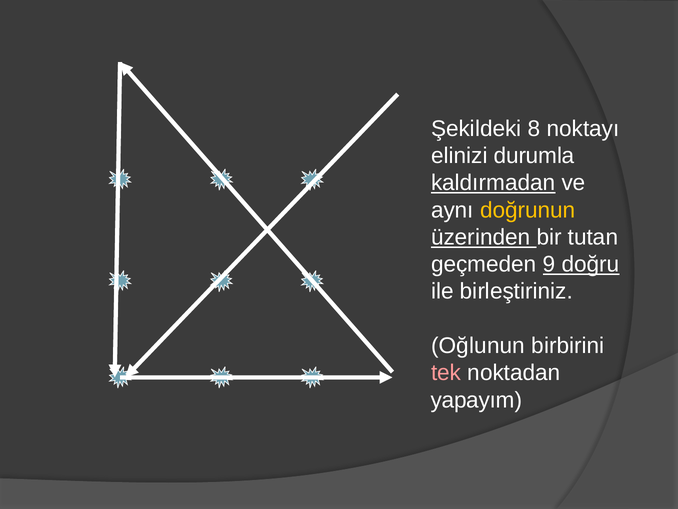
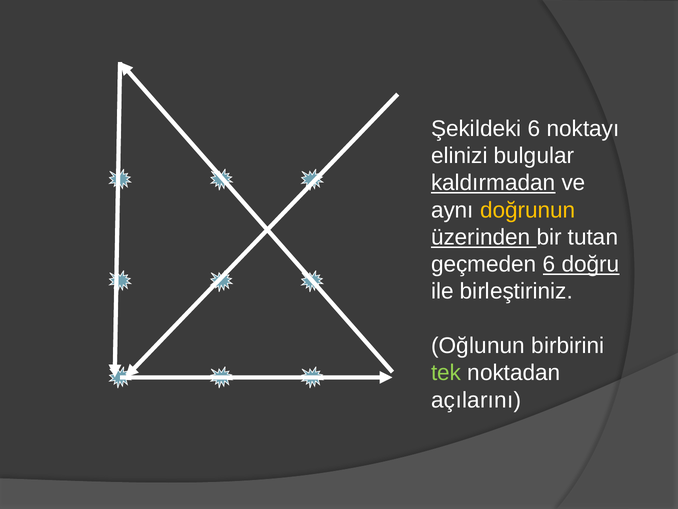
Şekildeki 8: 8 -> 6
durumla: durumla -> bulgular
geçmeden 9: 9 -> 6
tek colour: pink -> light green
yapayım: yapayım -> açılarını
